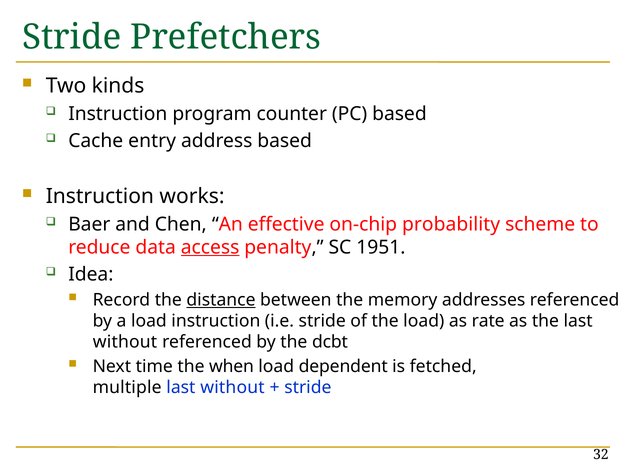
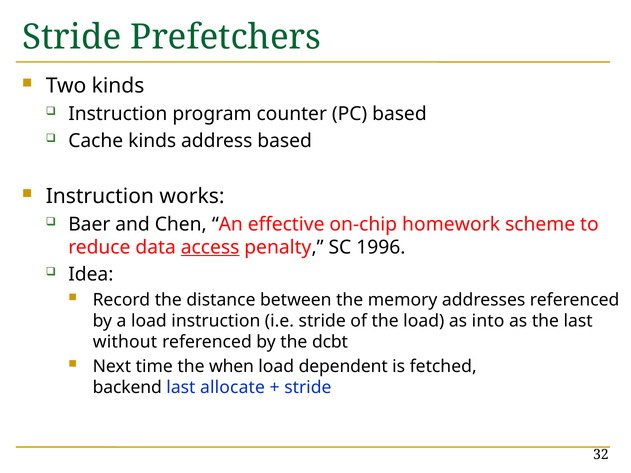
Cache entry: entry -> kinds
probability: probability -> homework
1951: 1951 -> 1996
distance underline: present -> none
rate: rate -> into
multiple: multiple -> backend
without at (232, 388): without -> allocate
